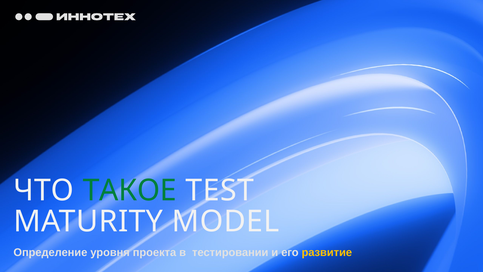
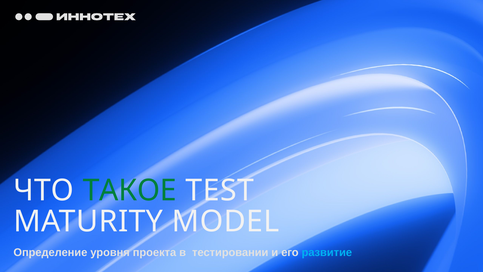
развитие colour: yellow -> light blue
